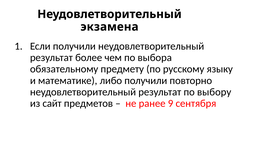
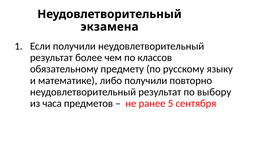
выбора: выбора -> классов
сайт: сайт -> часа
9: 9 -> 5
